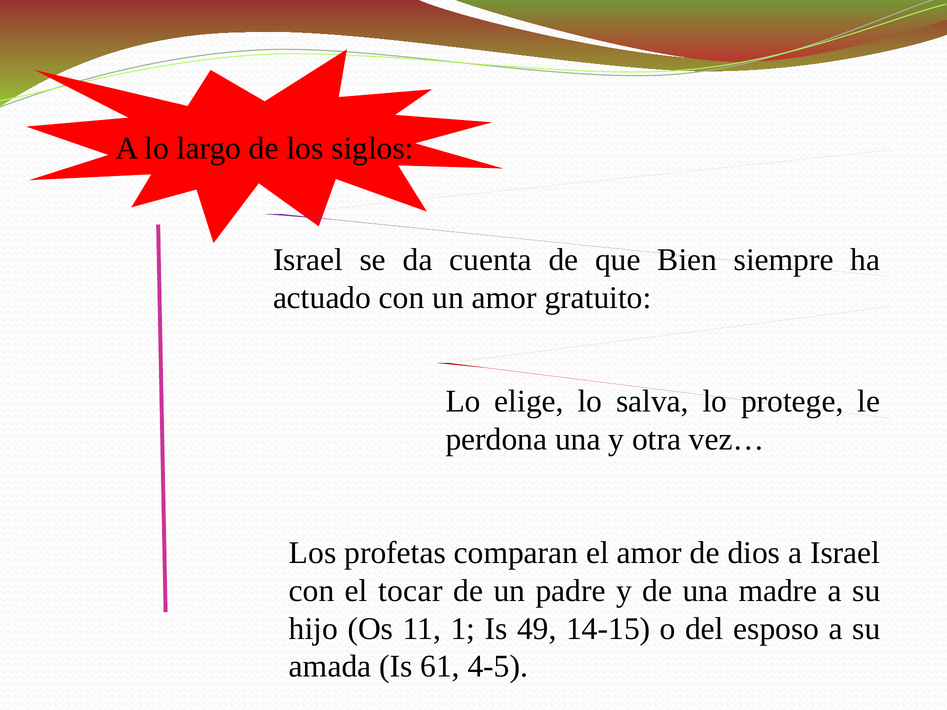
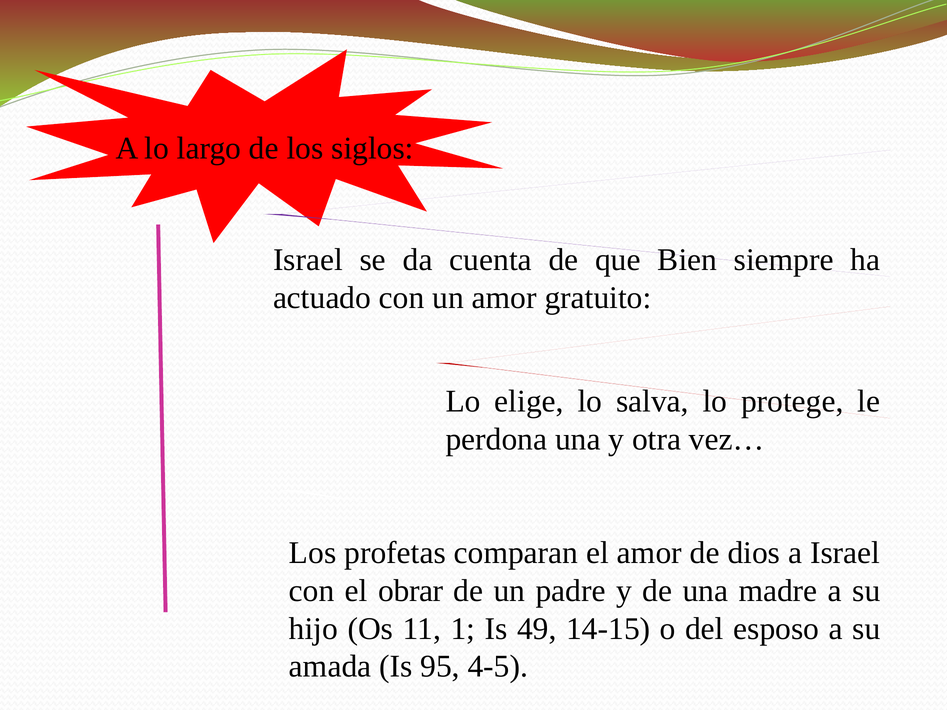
tocar: tocar -> obrar
61: 61 -> 95
